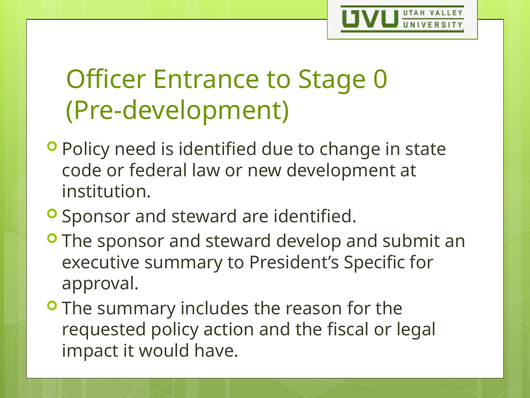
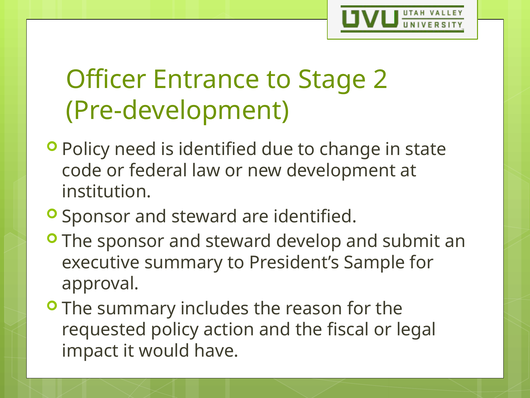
0: 0 -> 2
Specific: Specific -> Sample
